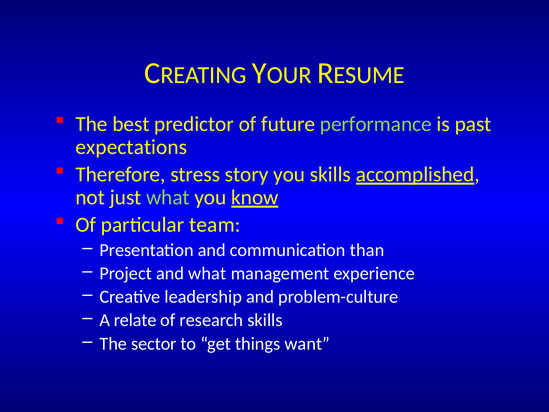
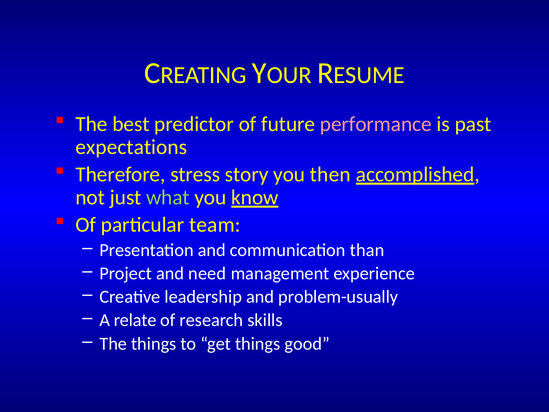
performance colour: light green -> pink
you skills: skills -> then
and what: what -> need
problem-culture: problem-culture -> problem-usually
The sector: sector -> things
want: want -> good
